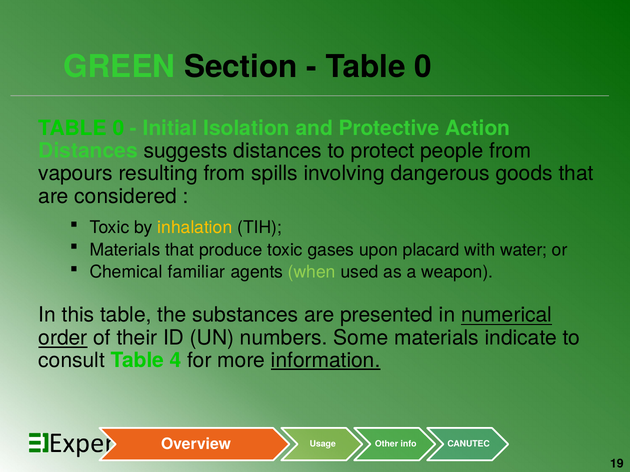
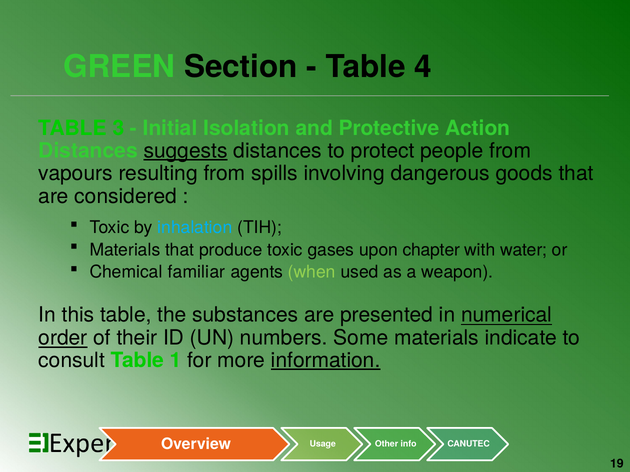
0 at (423, 67): 0 -> 4
0 at (118, 128): 0 -> 3
suggests underline: none -> present
inhalation colour: yellow -> light blue
placard: placard -> chapter
4: 4 -> 1
